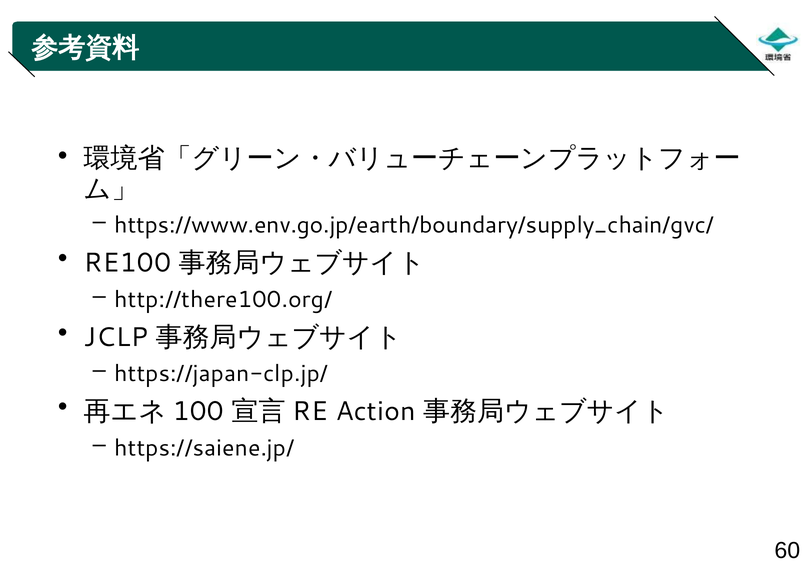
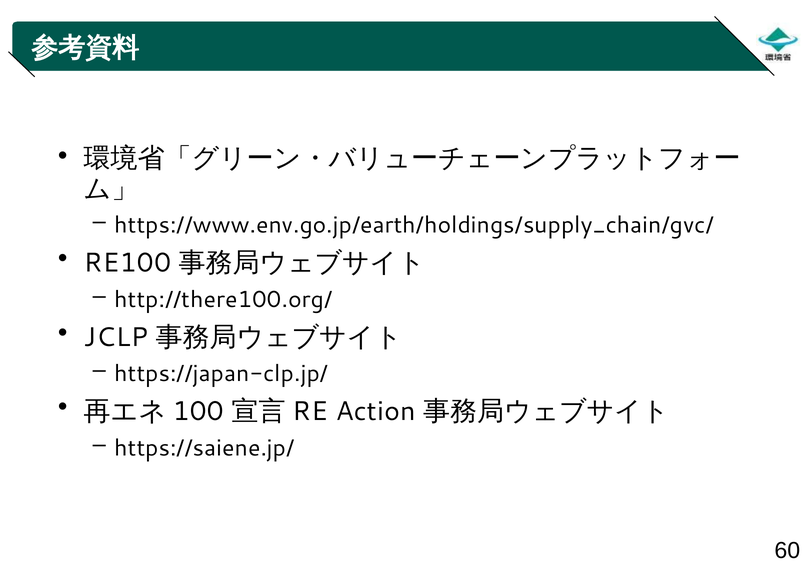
https://www.env.go.jp/earth/boundary/supply_chain/gvc/: https://www.env.go.jp/earth/boundary/supply_chain/gvc/ -> https://www.env.go.jp/earth/holdings/supply_chain/gvc/
